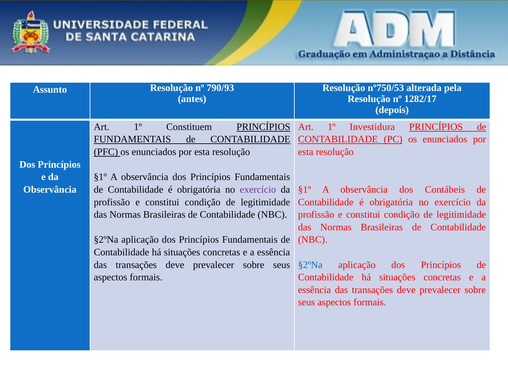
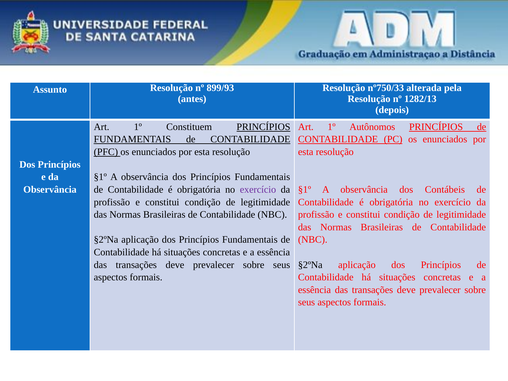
nº750/53: nº750/53 -> nº750/33
790/93: 790/93 -> 899/93
1282/17: 1282/17 -> 1282/13
Investidura: Investidura -> Autônomos
§2ºNa at (310, 265) colour: blue -> black
